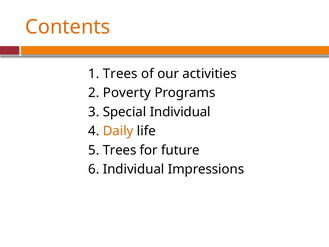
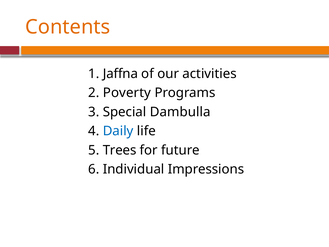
1 Trees: Trees -> Jaffna
Special Individual: Individual -> Dambulla
Daily colour: orange -> blue
